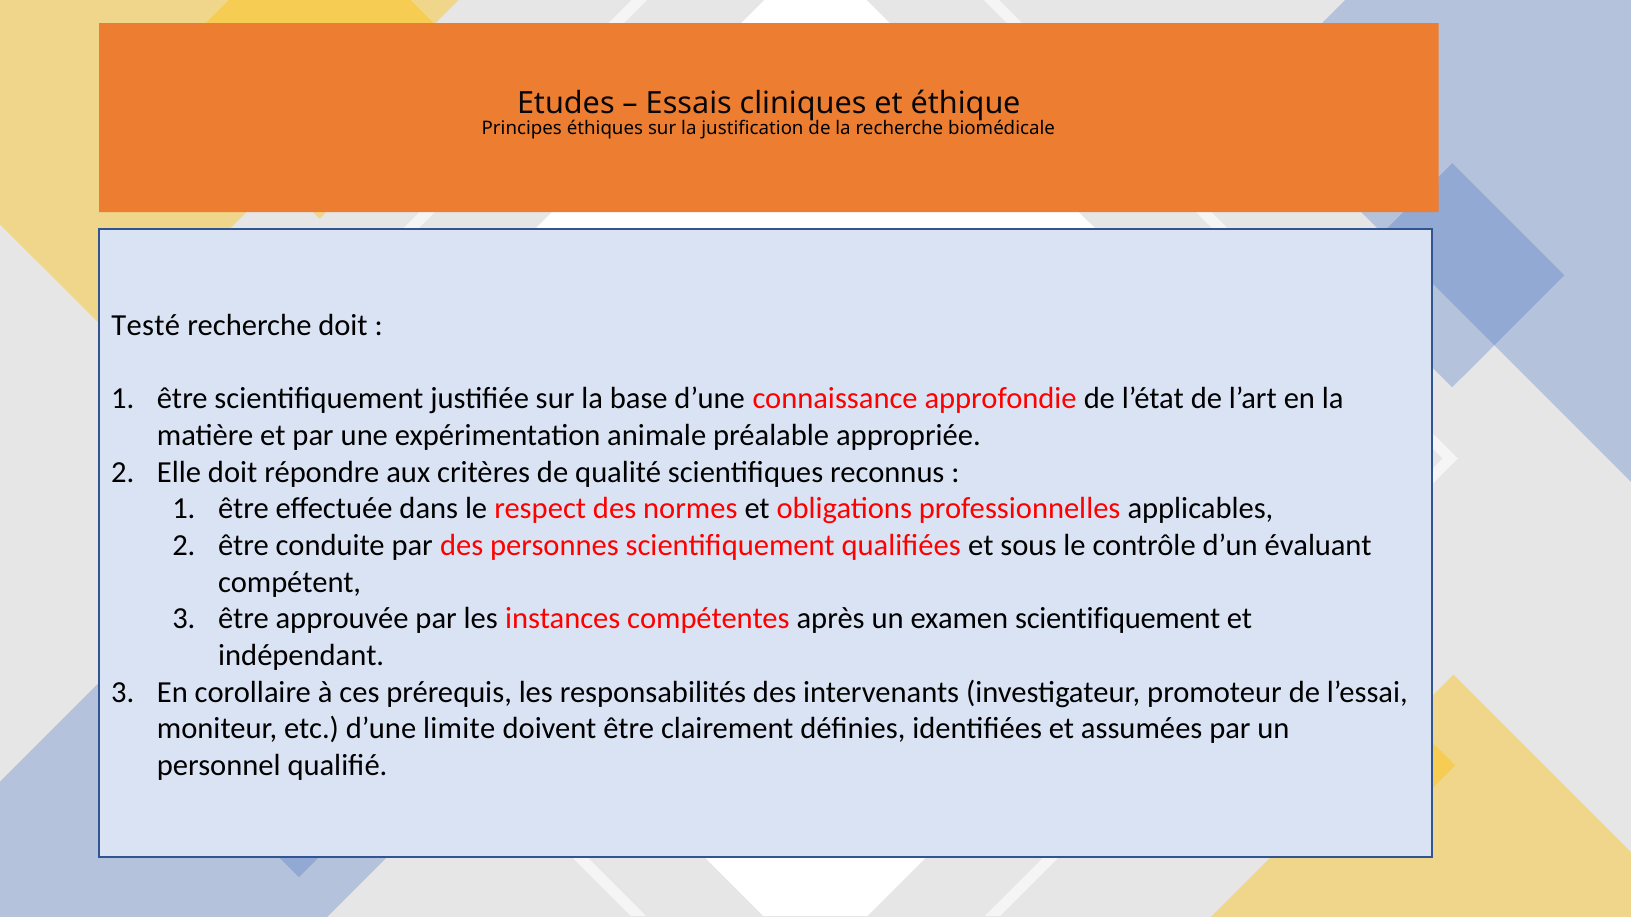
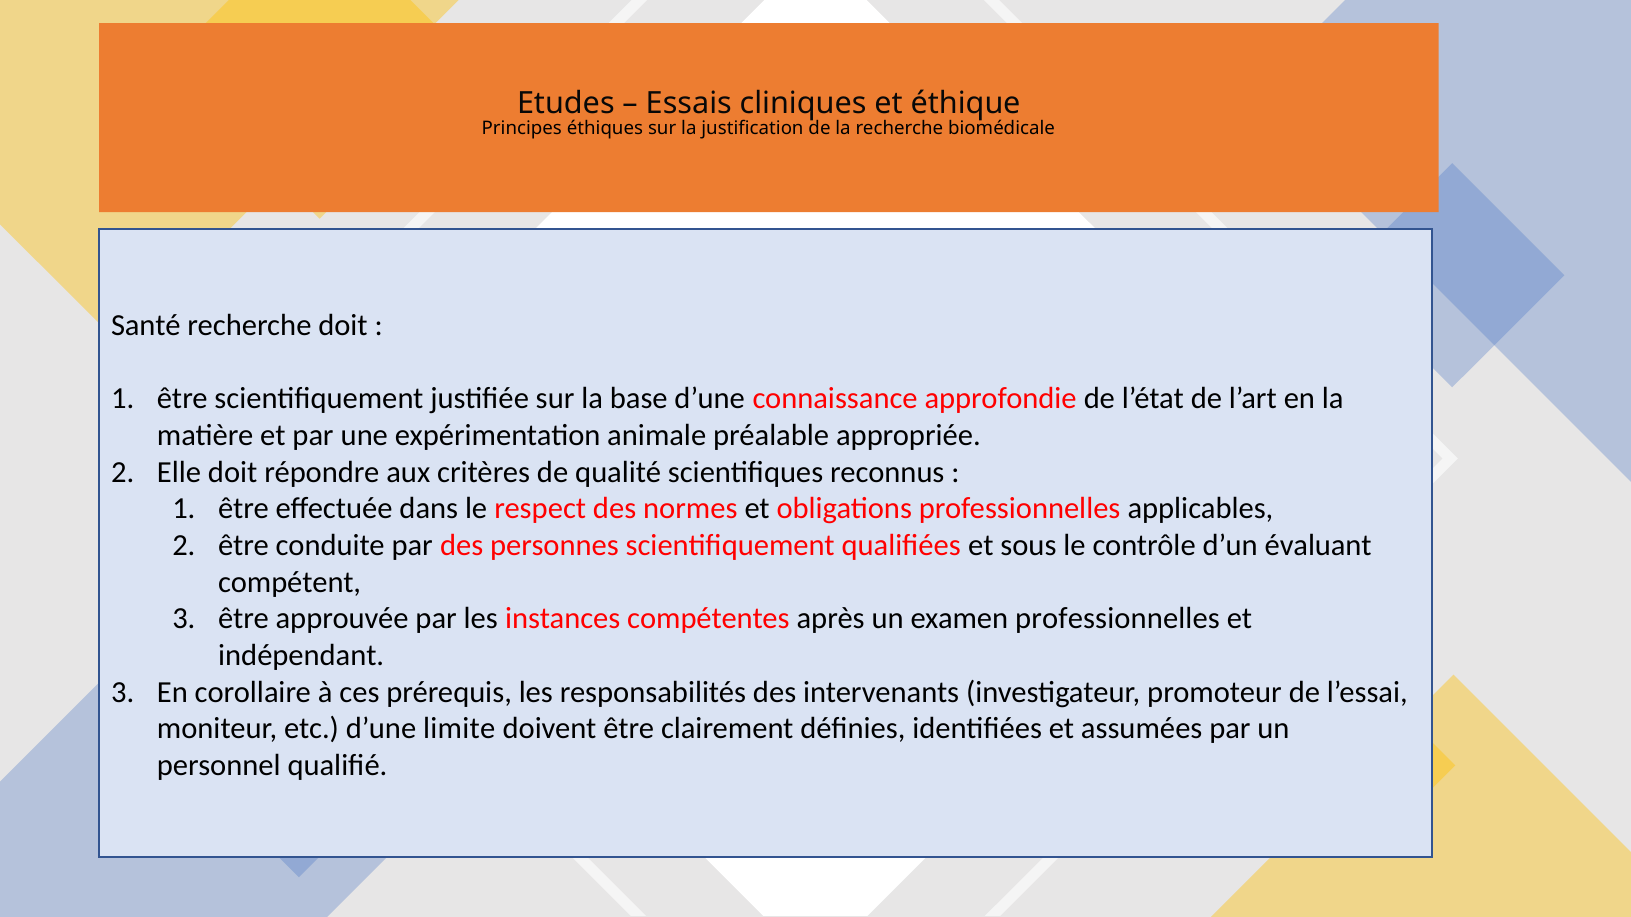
Testé: Testé -> Santé
examen scientifiquement: scientifiquement -> professionnelles
